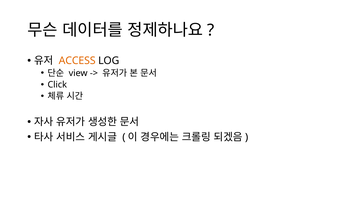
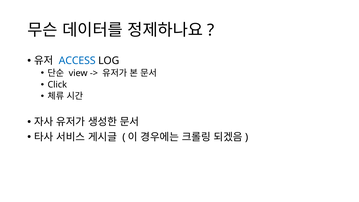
ACCESS colour: orange -> blue
